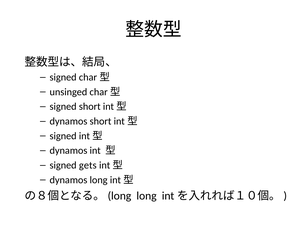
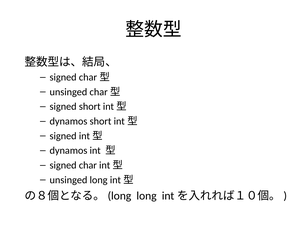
gets: gets -> char
dynamos at (68, 180): dynamos -> unsinged
